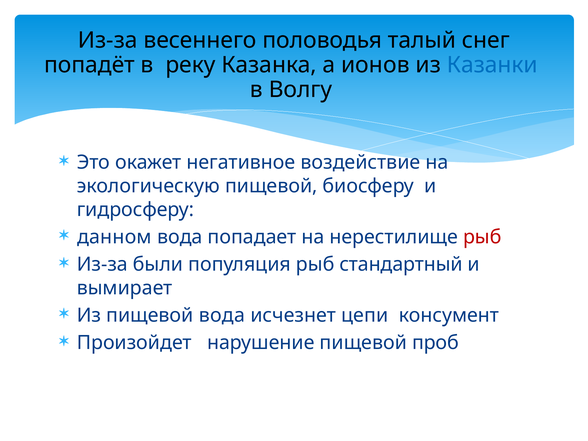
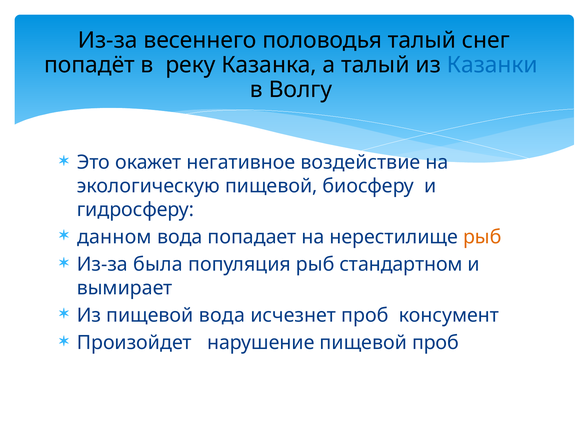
а ионов: ионов -> талый
рыб at (482, 237) colour: red -> orange
были: были -> была
стандартный: стандартный -> стандартном
исчезнет цепи: цепи -> проб
